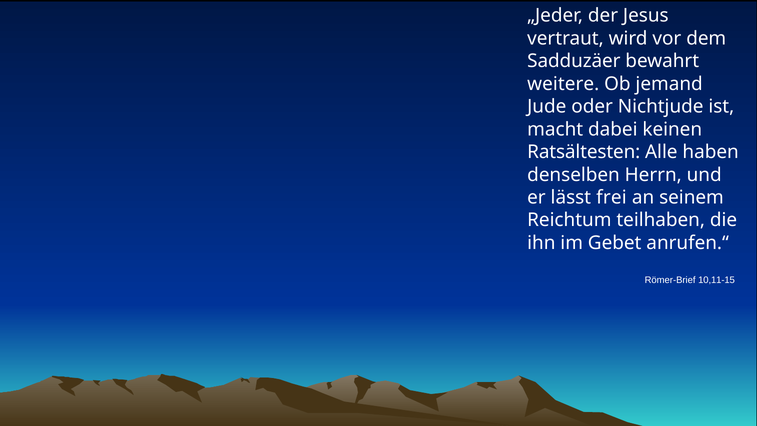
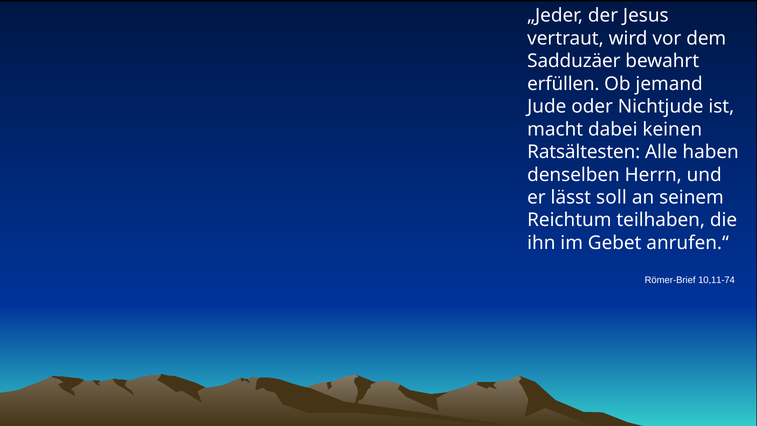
weitere: weitere -> erfüllen
frei: frei -> soll
10,11-15: 10,11-15 -> 10,11-74
